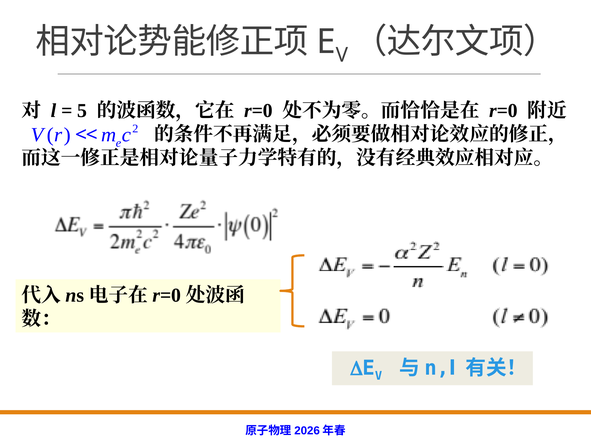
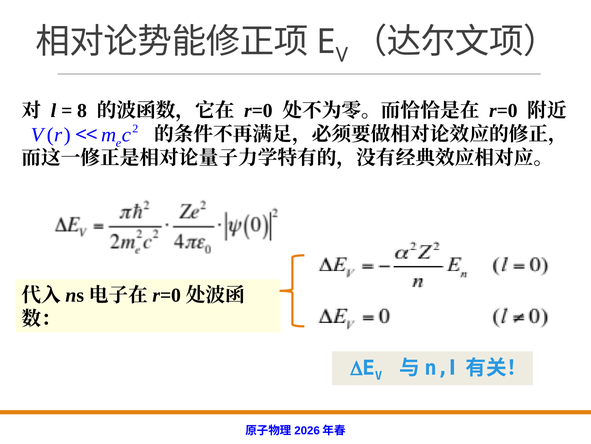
5: 5 -> 8
